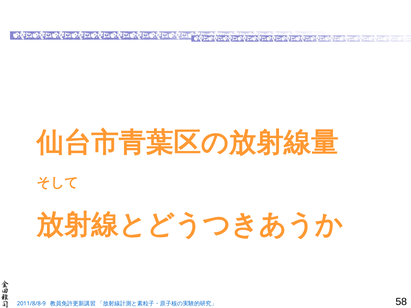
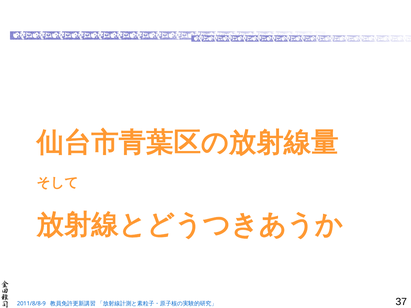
58: 58 -> 37
